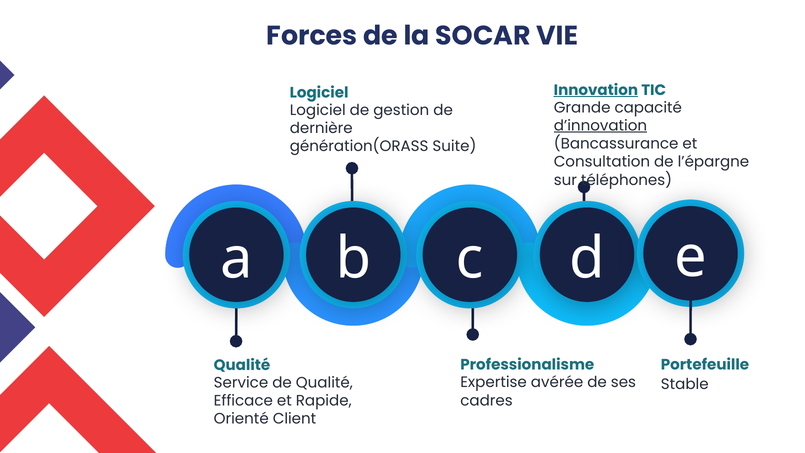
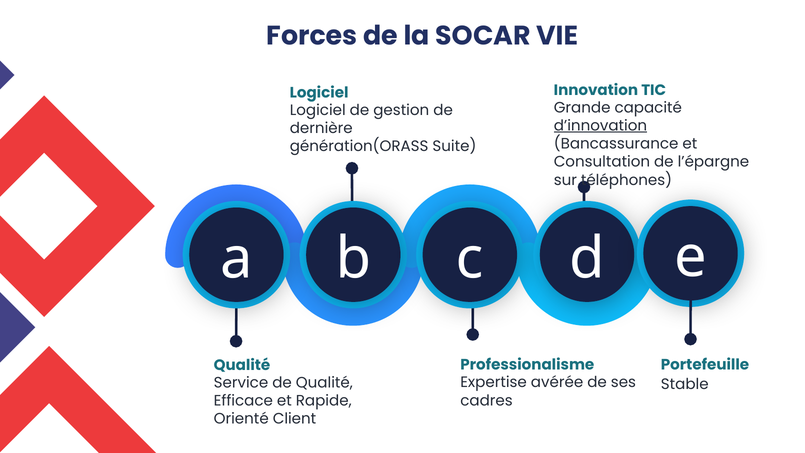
Innovation underline: present -> none
